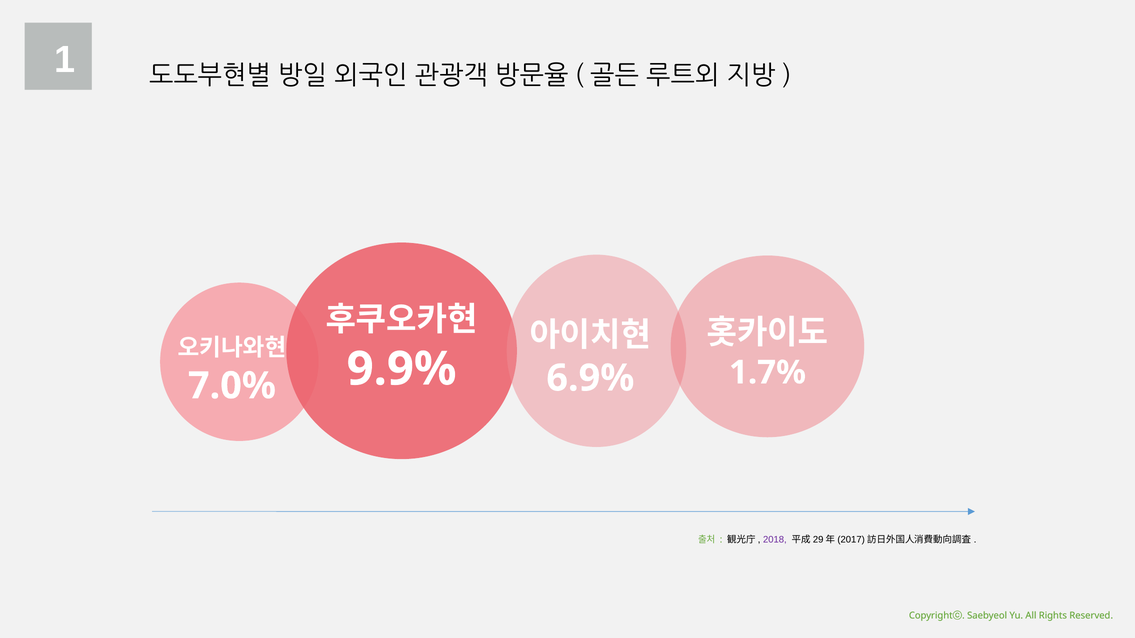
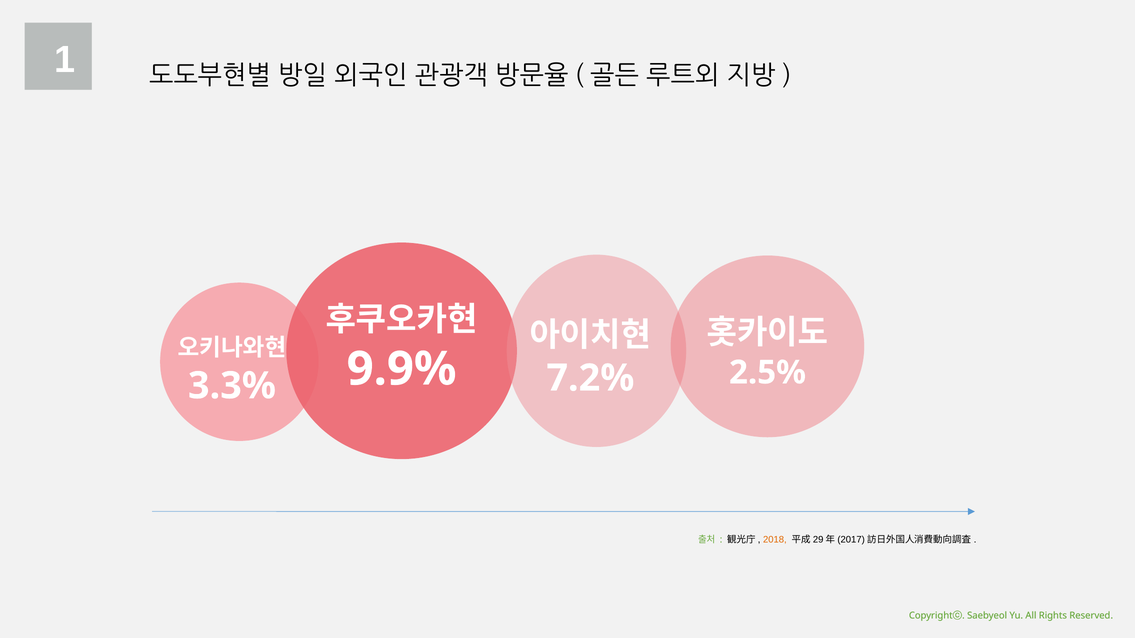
1.7%: 1.7% -> 2.5%
6.9%: 6.9% -> 7.2%
7.0%: 7.0% -> 3.3%
2018 colour: purple -> orange
